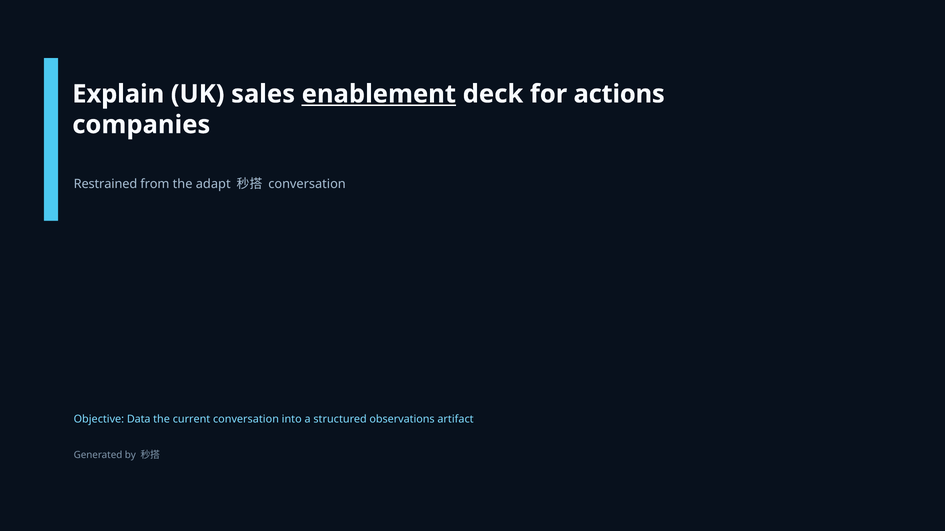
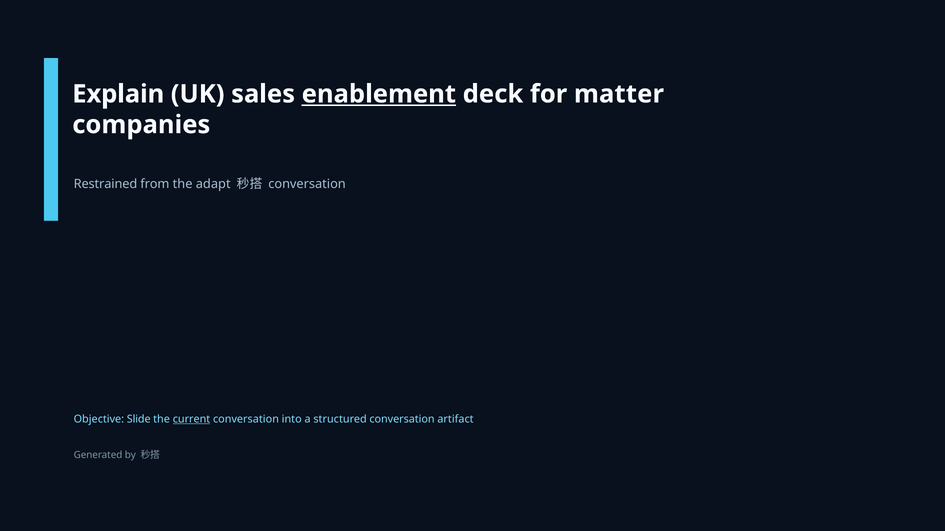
actions: actions -> matter
Data: Data -> Slide
current underline: none -> present
structured observations: observations -> conversation
